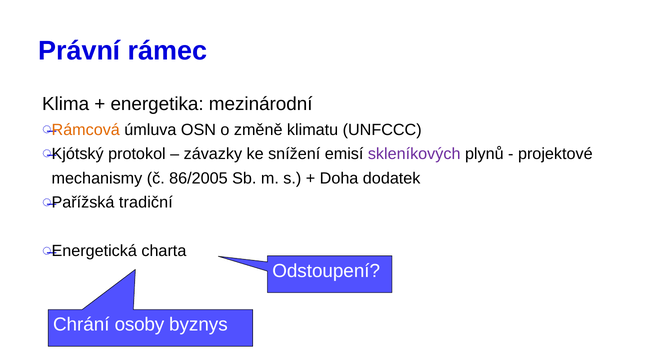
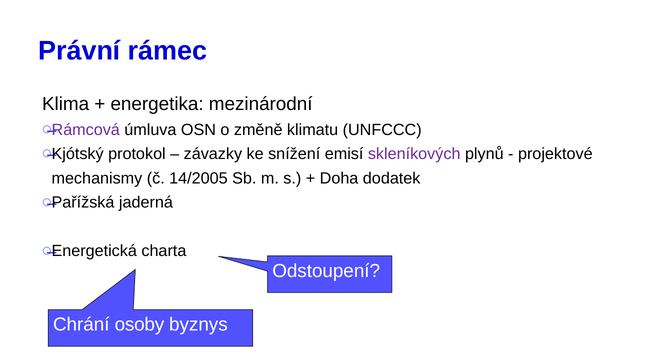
Rámcová colour: orange -> purple
86/2005: 86/2005 -> 14/2005
tradiční: tradiční -> jaderná
